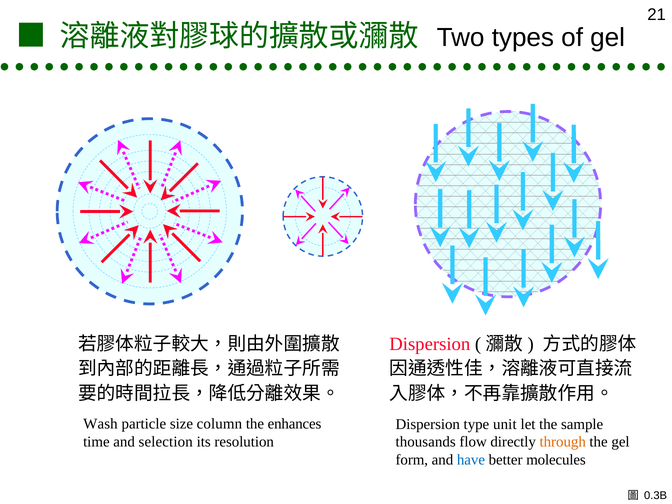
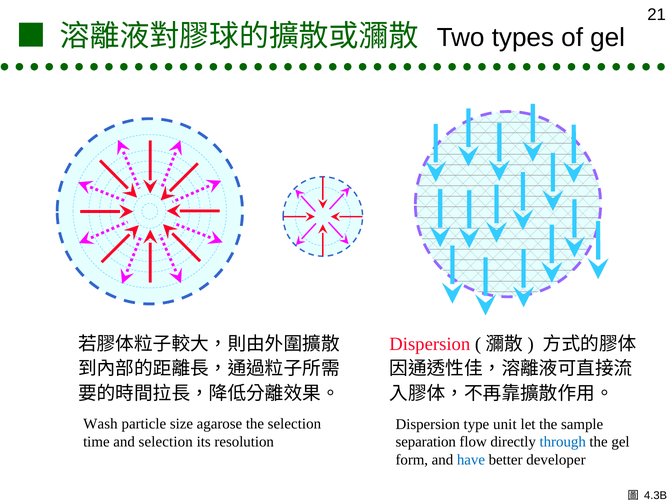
column: column -> agarose
the enhances: enhances -> selection
thousands: thousands -> separation
through colour: orange -> blue
molecules: molecules -> developer
0.3B: 0.3B -> 4.3B
